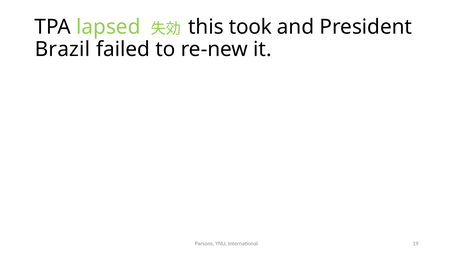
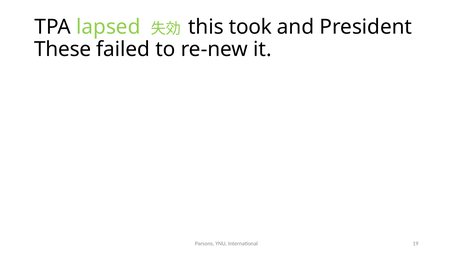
Brazil: Brazil -> These
